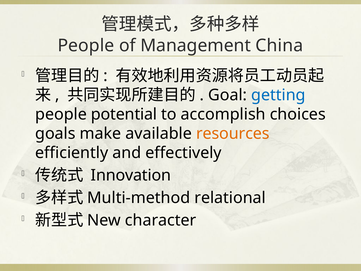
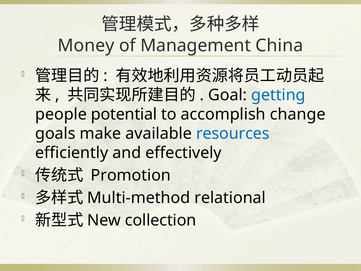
People at (86, 45): People -> Money
choices: choices -> change
resources colour: orange -> blue
Innovation: Innovation -> Promotion
character: character -> collection
